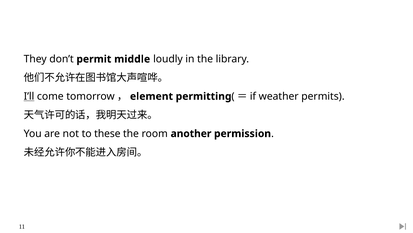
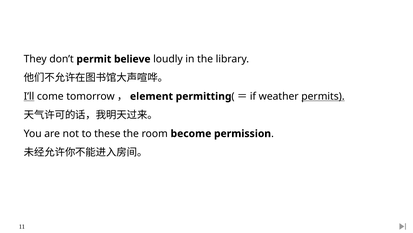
middle: middle -> believe
permits underline: none -> present
another: another -> become
